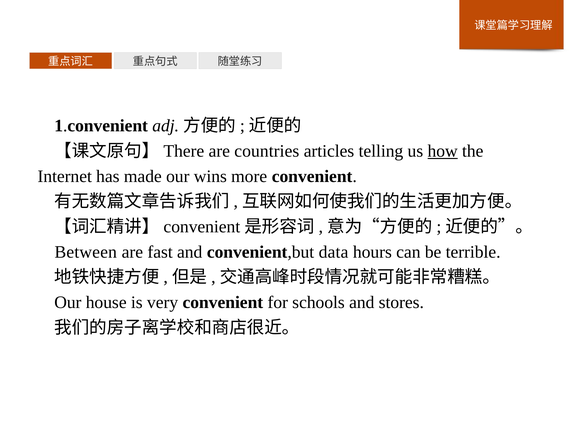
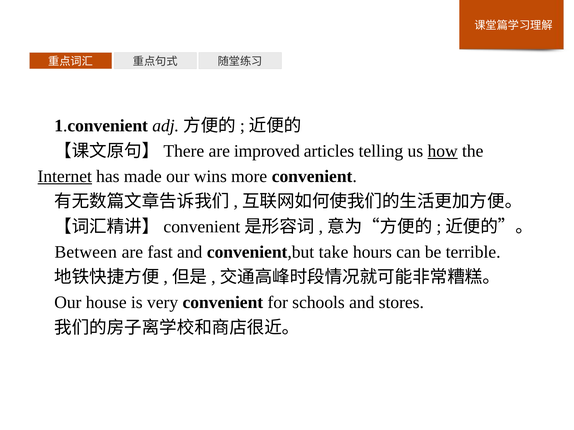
countries: countries -> improved
Internet underline: none -> present
data: data -> take
